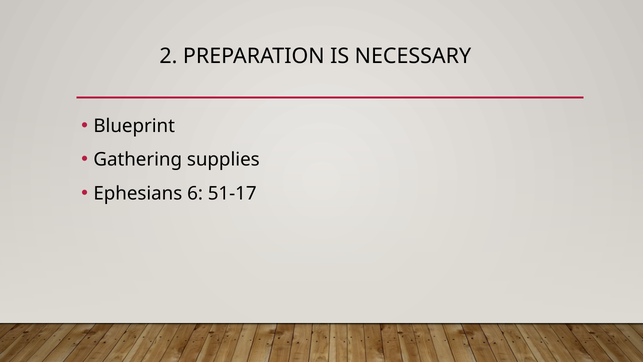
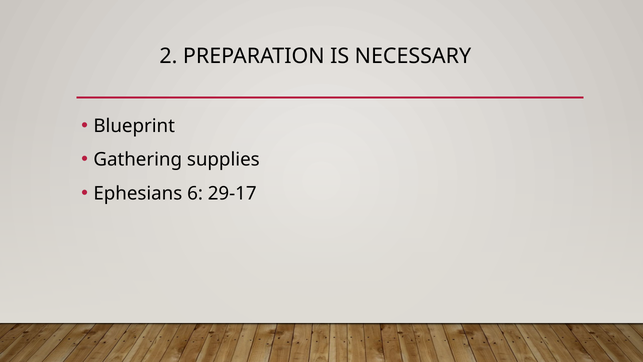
51-17: 51-17 -> 29-17
